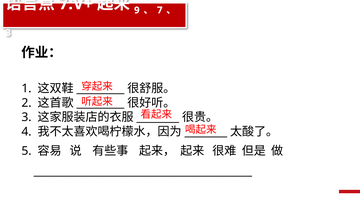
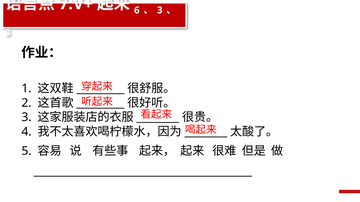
9: 9 -> 6
7 at (160, 10): 7 -> 3
